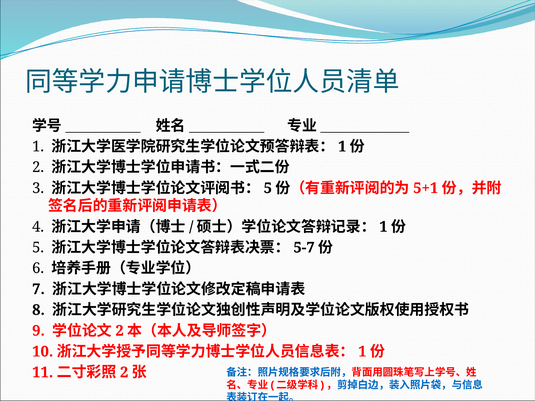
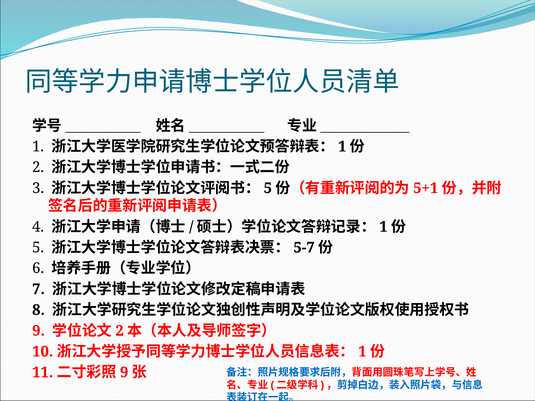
2 at (124, 373): 2 -> 9
